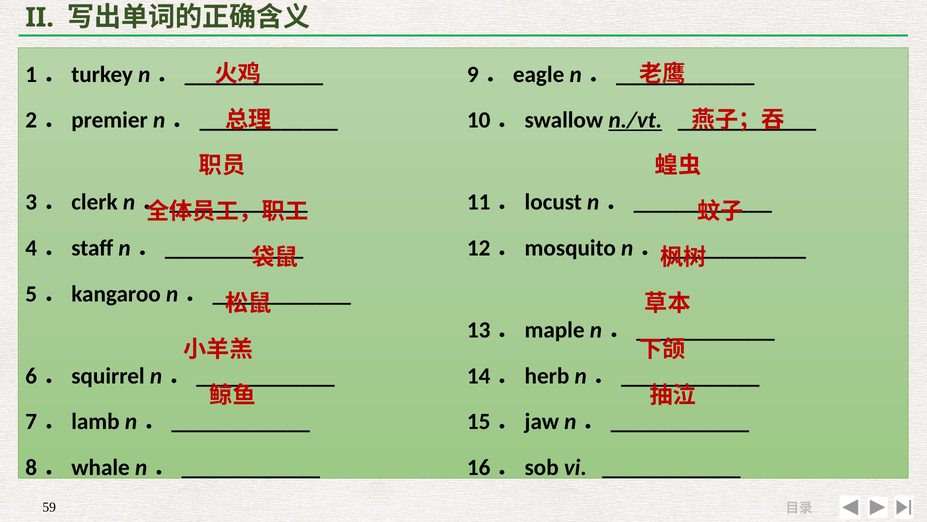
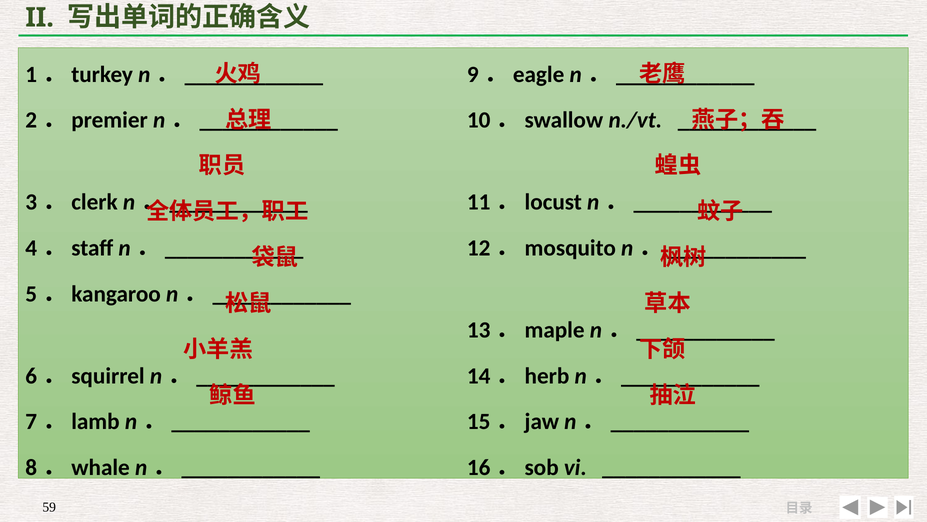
n./vt underline: present -> none
